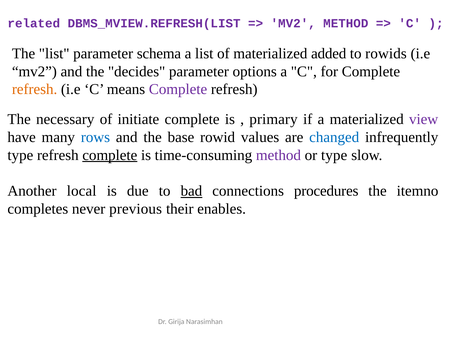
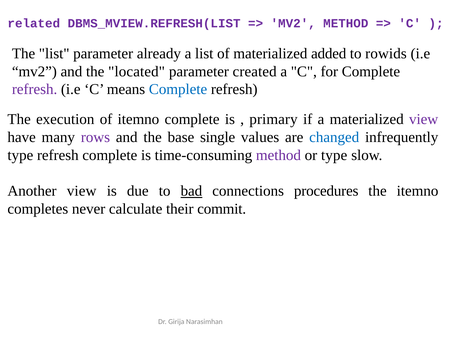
schema: schema -> already
decides: decides -> located
options: options -> created
refresh at (35, 89) colour: orange -> purple
Complete at (178, 89) colour: purple -> blue
necessary: necessary -> execution
of initiate: initiate -> itemno
rows colour: blue -> purple
rowid: rowid -> single
complete at (110, 155) underline: present -> none
Another local: local -> view
previous: previous -> calculate
enables: enables -> commit
